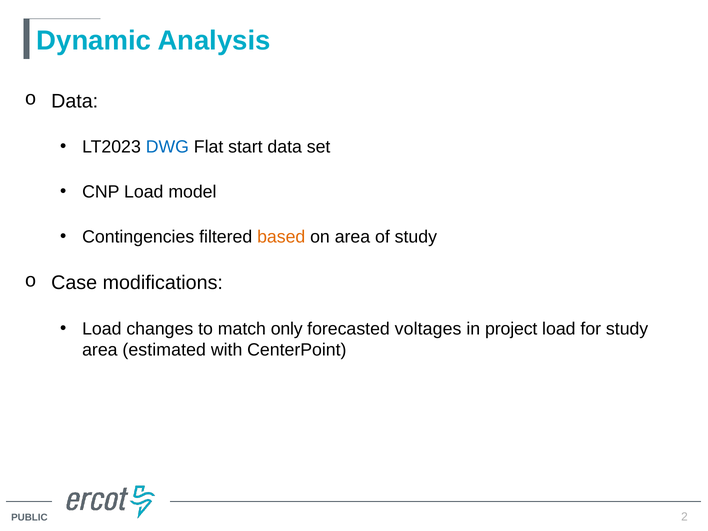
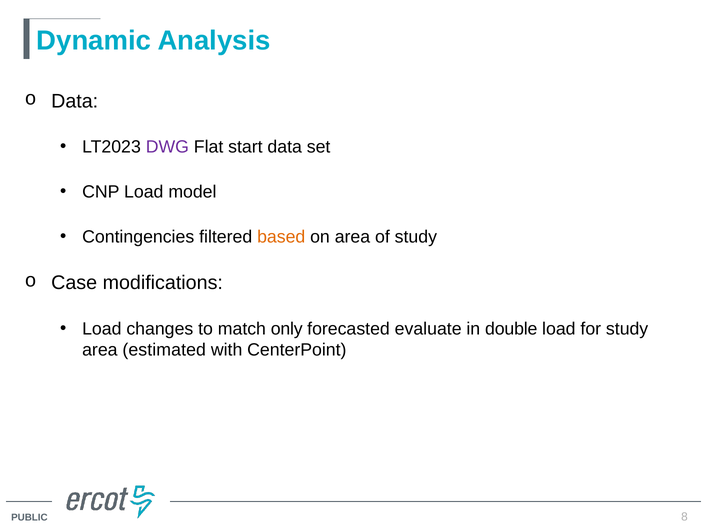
DWG colour: blue -> purple
voltages: voltages -> evaluate
project: project -> double
2: 2 -> 8
